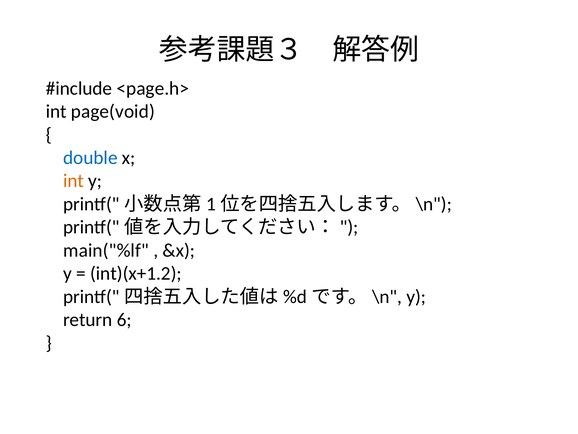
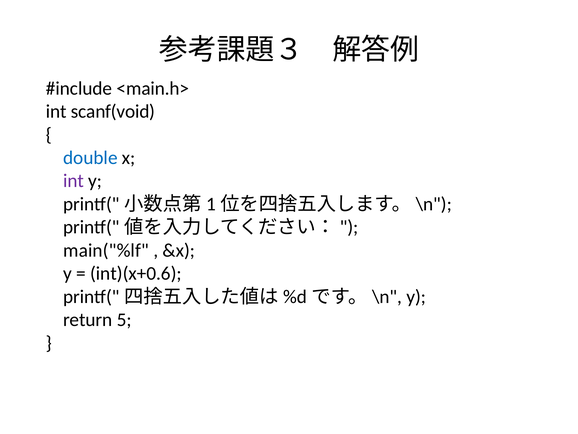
<page.h>: <page.h> -> <main.h>
page(void: page(void -> scanf(void
int at (74, 181) colour: orange -> purple
int)(x+1.2: int)(x+1.2 -> int)(x+0.6
6: 6 -> 5
